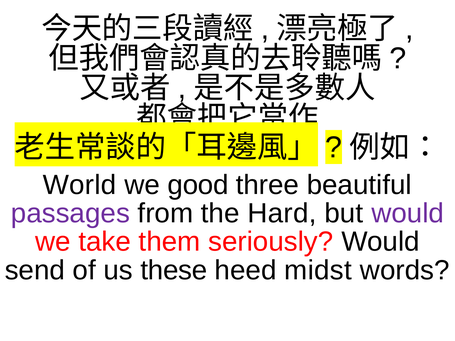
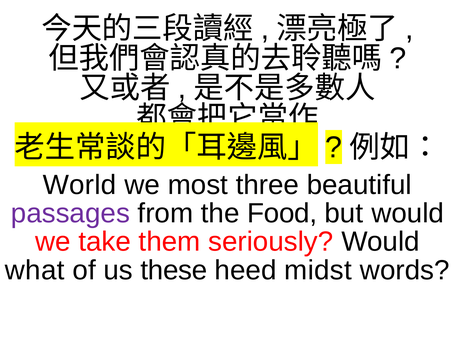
good: good -> most
Hard: Hard -> Food
would at (408, 213) colour: purple -> black
send: send -> what
